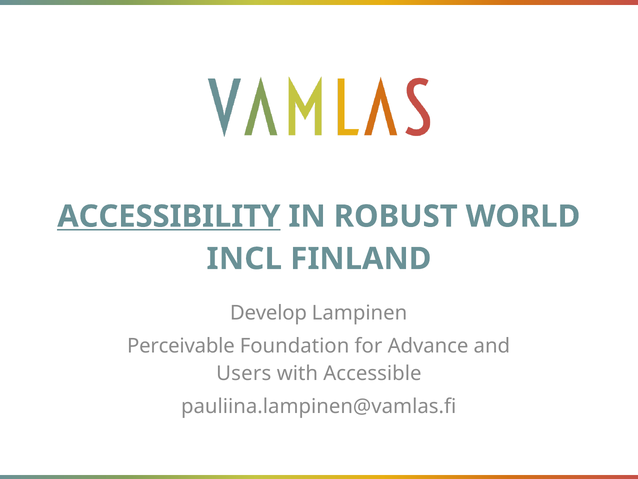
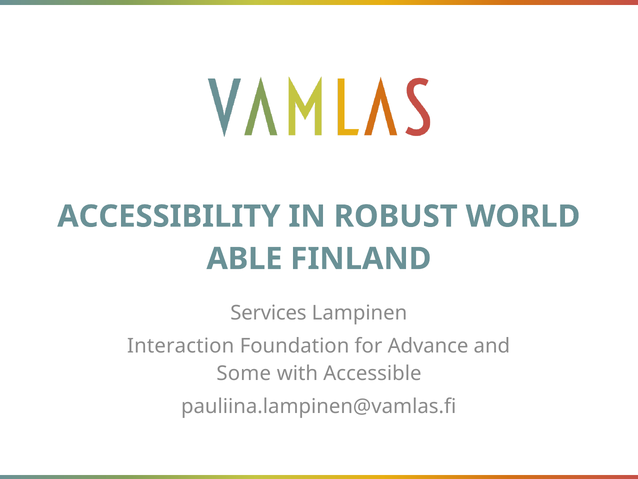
ACCESSIBILITY underline: present -> none
INCL: INCL -> ABLE
Develop: Develop -> Services
Perceivable: Perceivable -> Interaction
Users: Users -> Some
